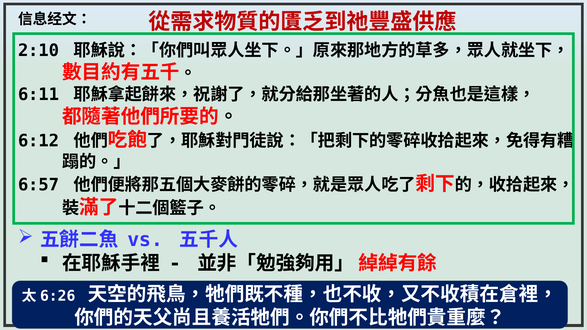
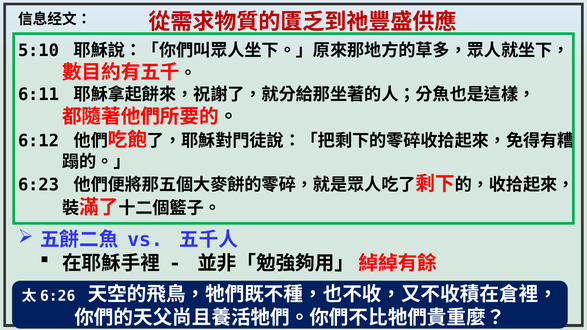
2:10: 2:10 -> 5:10
6:57: 6:57 -> 6:23
